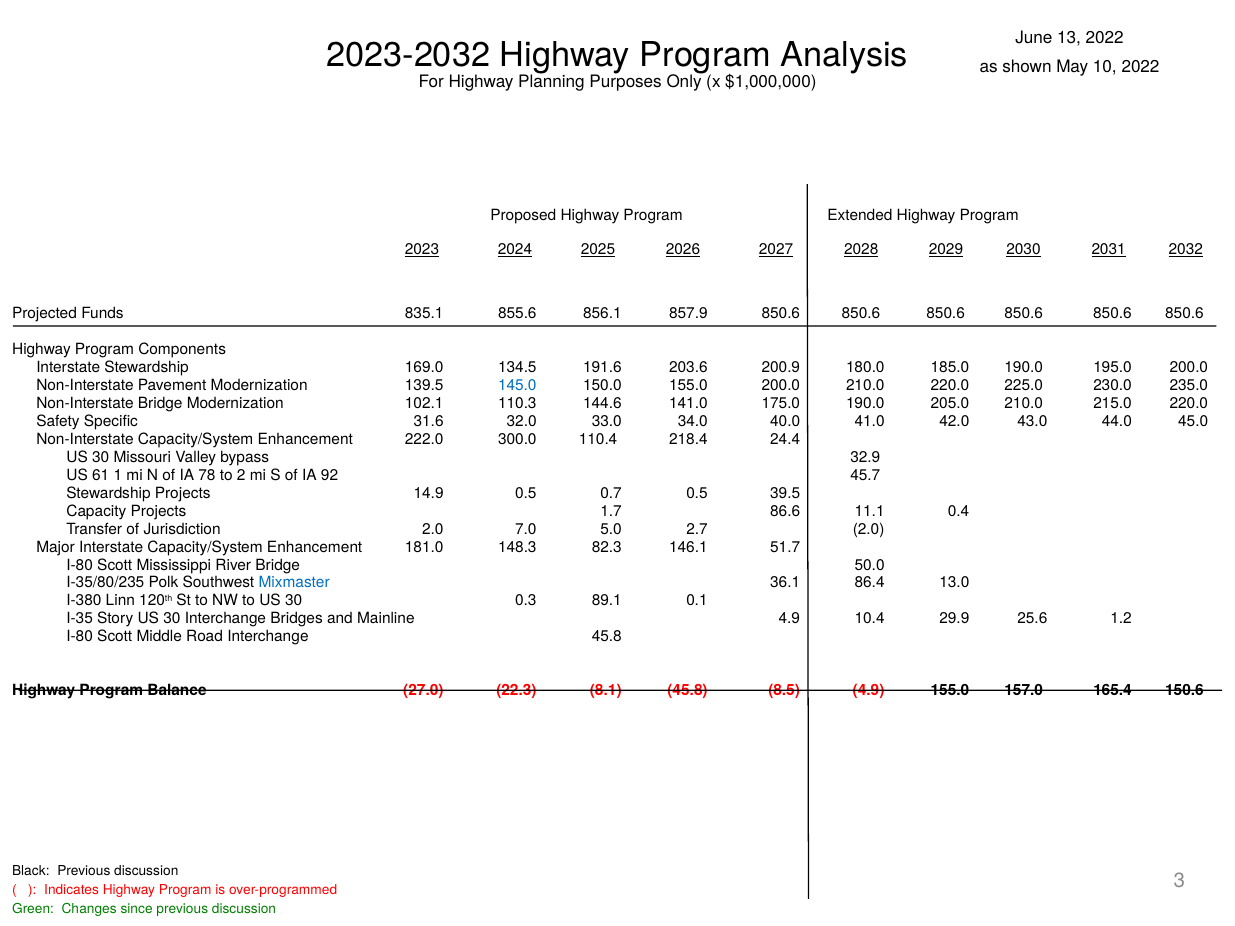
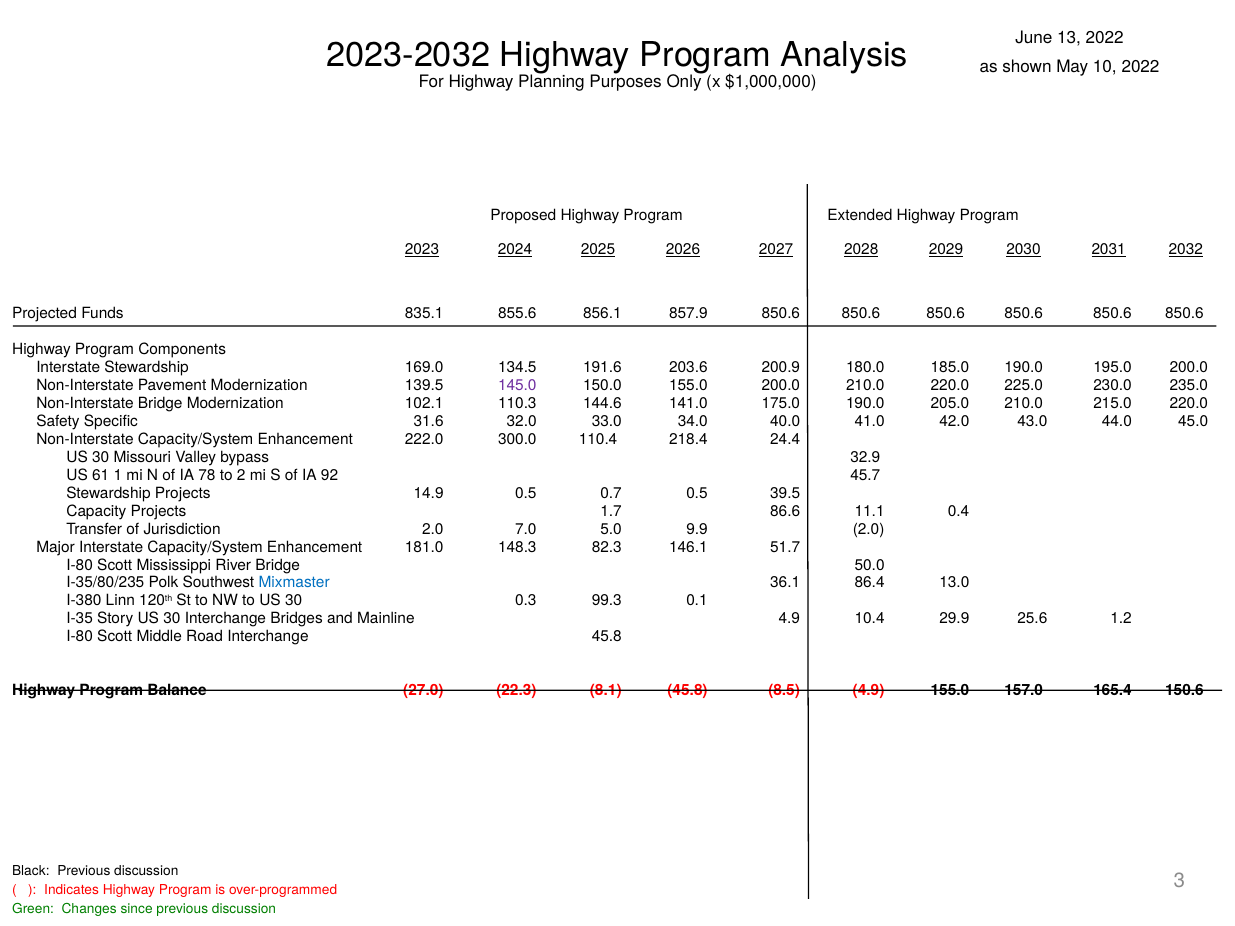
145.0 colour: blue -> purple
2.7: 2.7 -> 9.9
89.1: 89.1 -> 99.3
